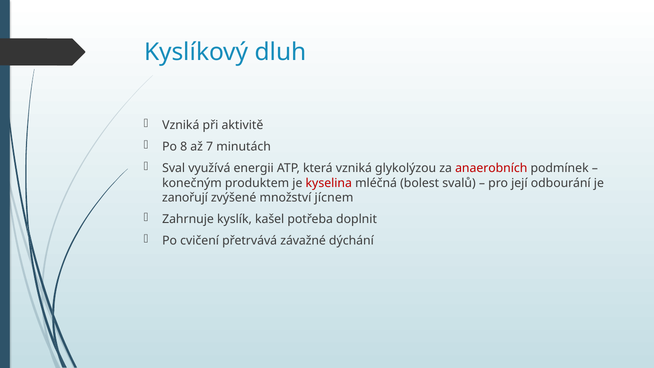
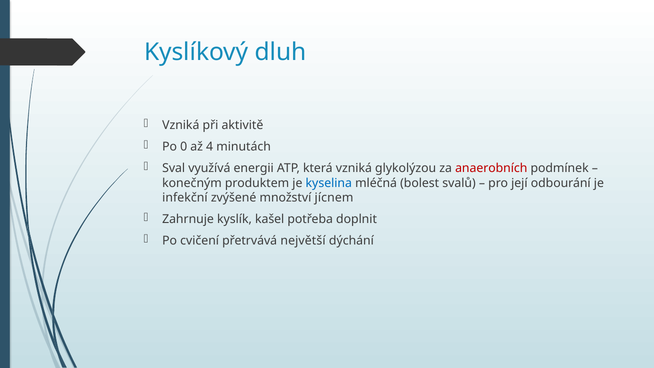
8: 8 -> 0
7: 7 -> 4
kyselina colour: red -> blue
zanořují: zanořují -> infekční
závažné: závažné -> největší
